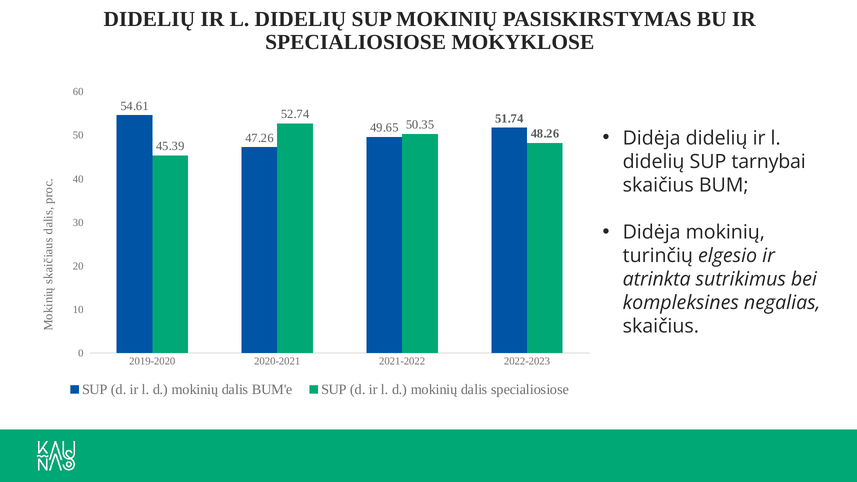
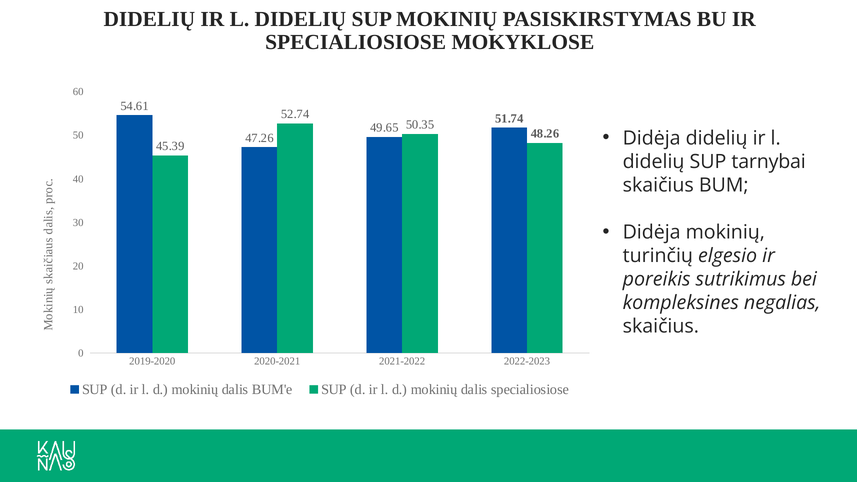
atrinkta: atrinkta -> poreikis
